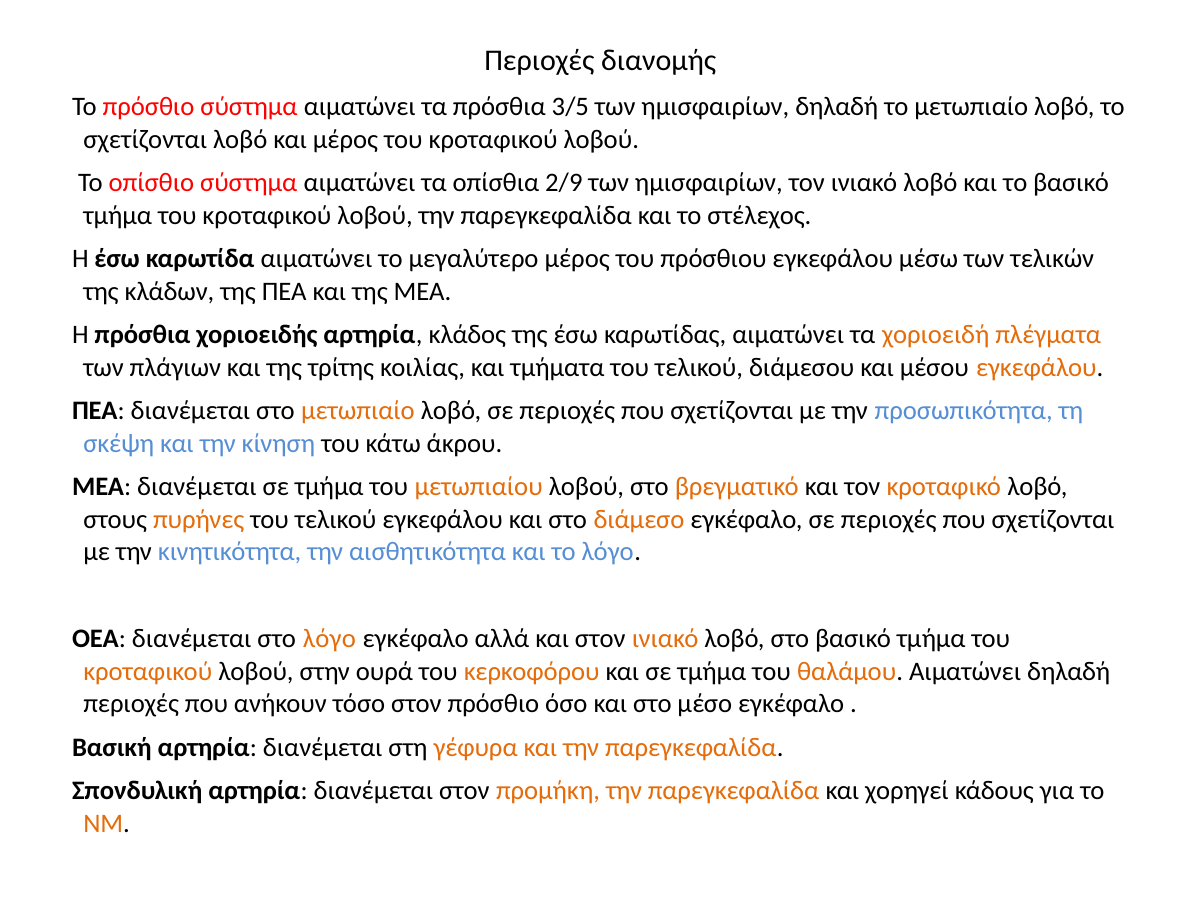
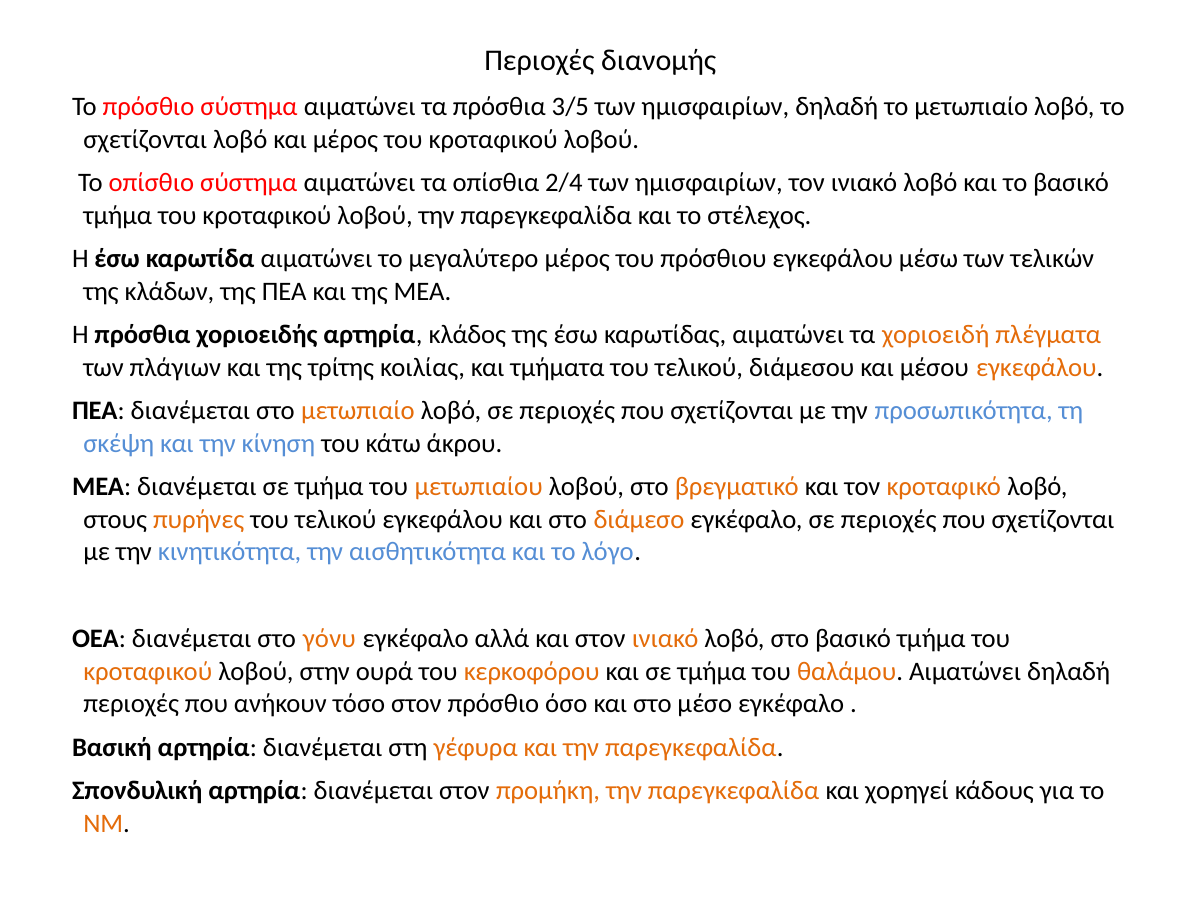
2/9: 2/9 -> 2/4
στο λόγο: λόγο -> γόνυ
